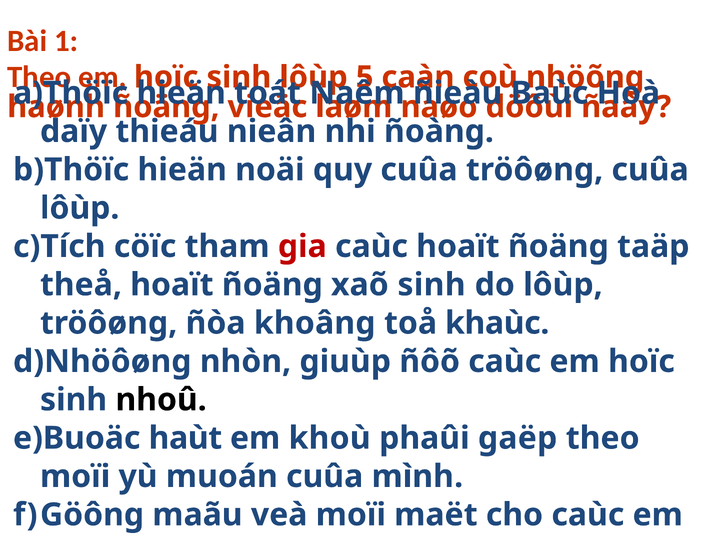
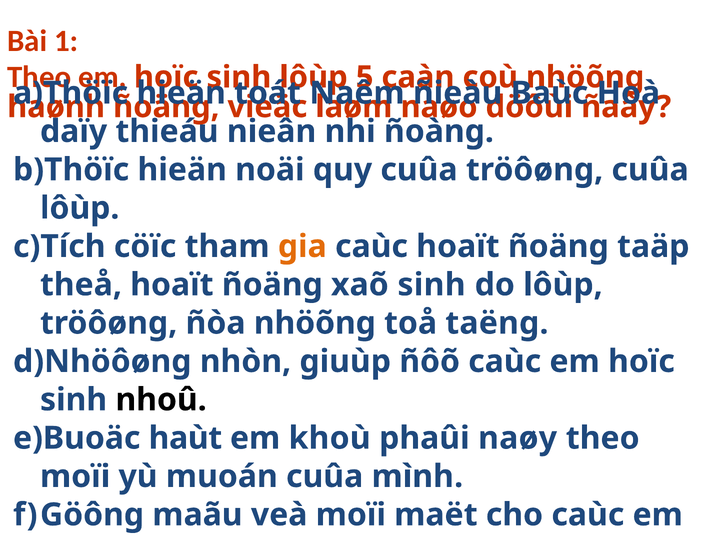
gia colour: red -> orange
ñòa khoâng: khoâng -> nhöõng
khaùc: khaùc -> taëng
gaëp: gaëp -> naøy
